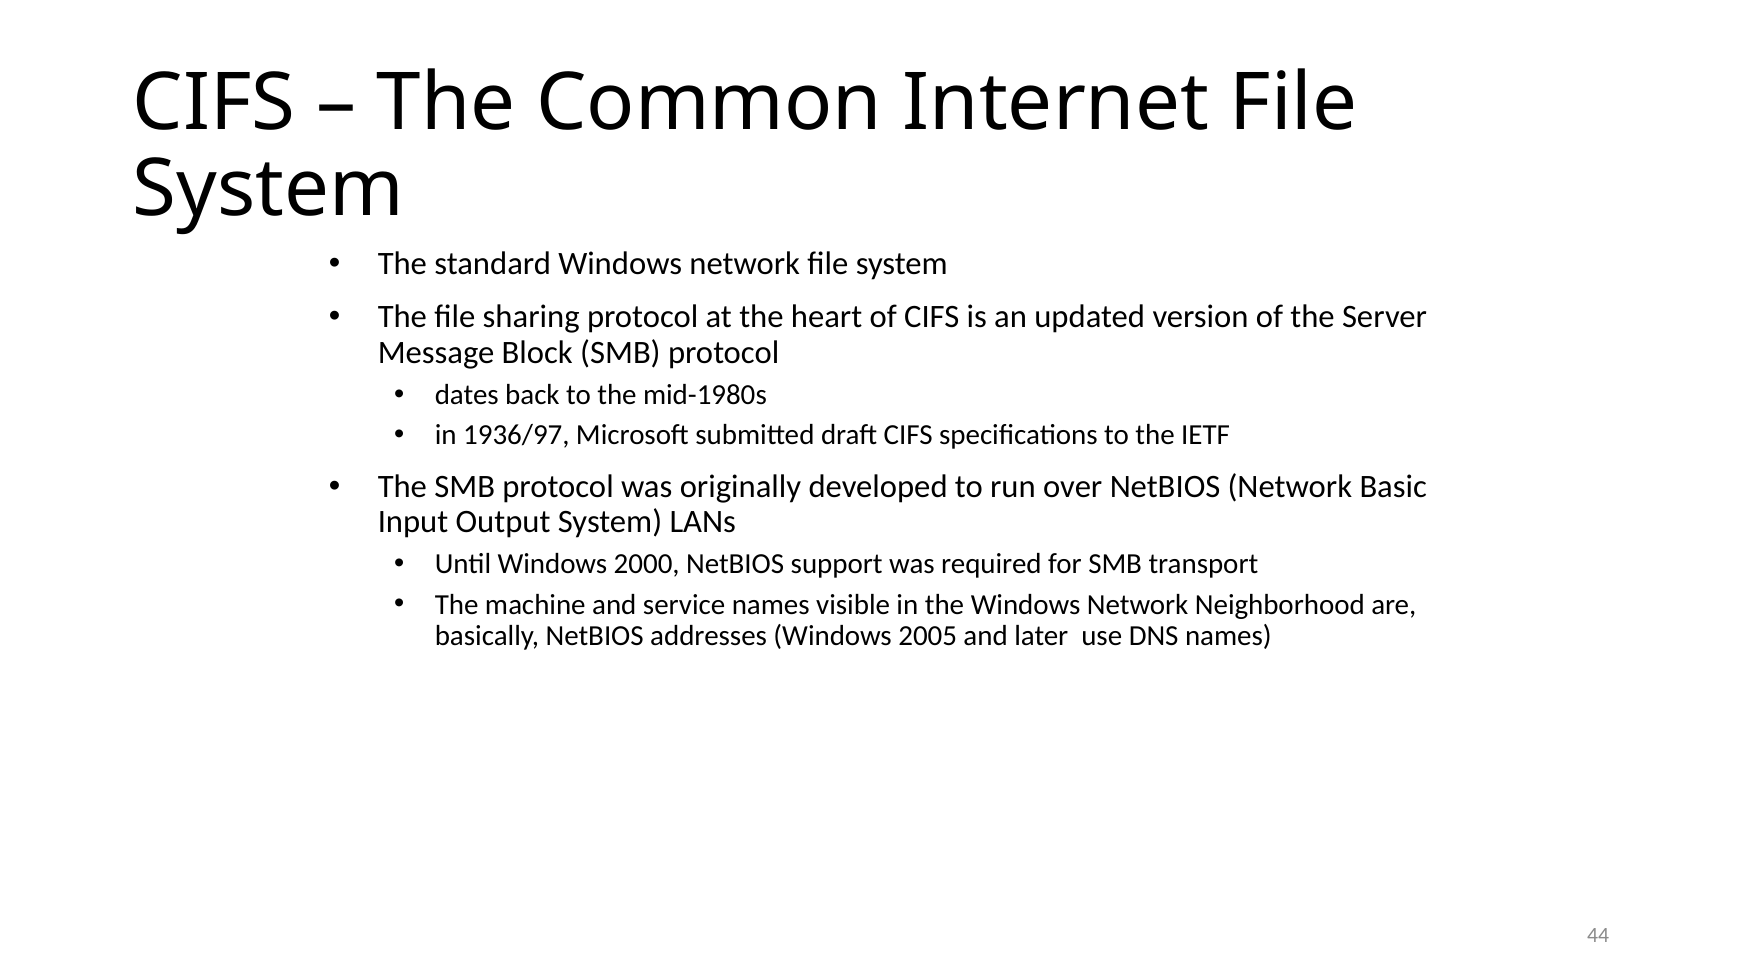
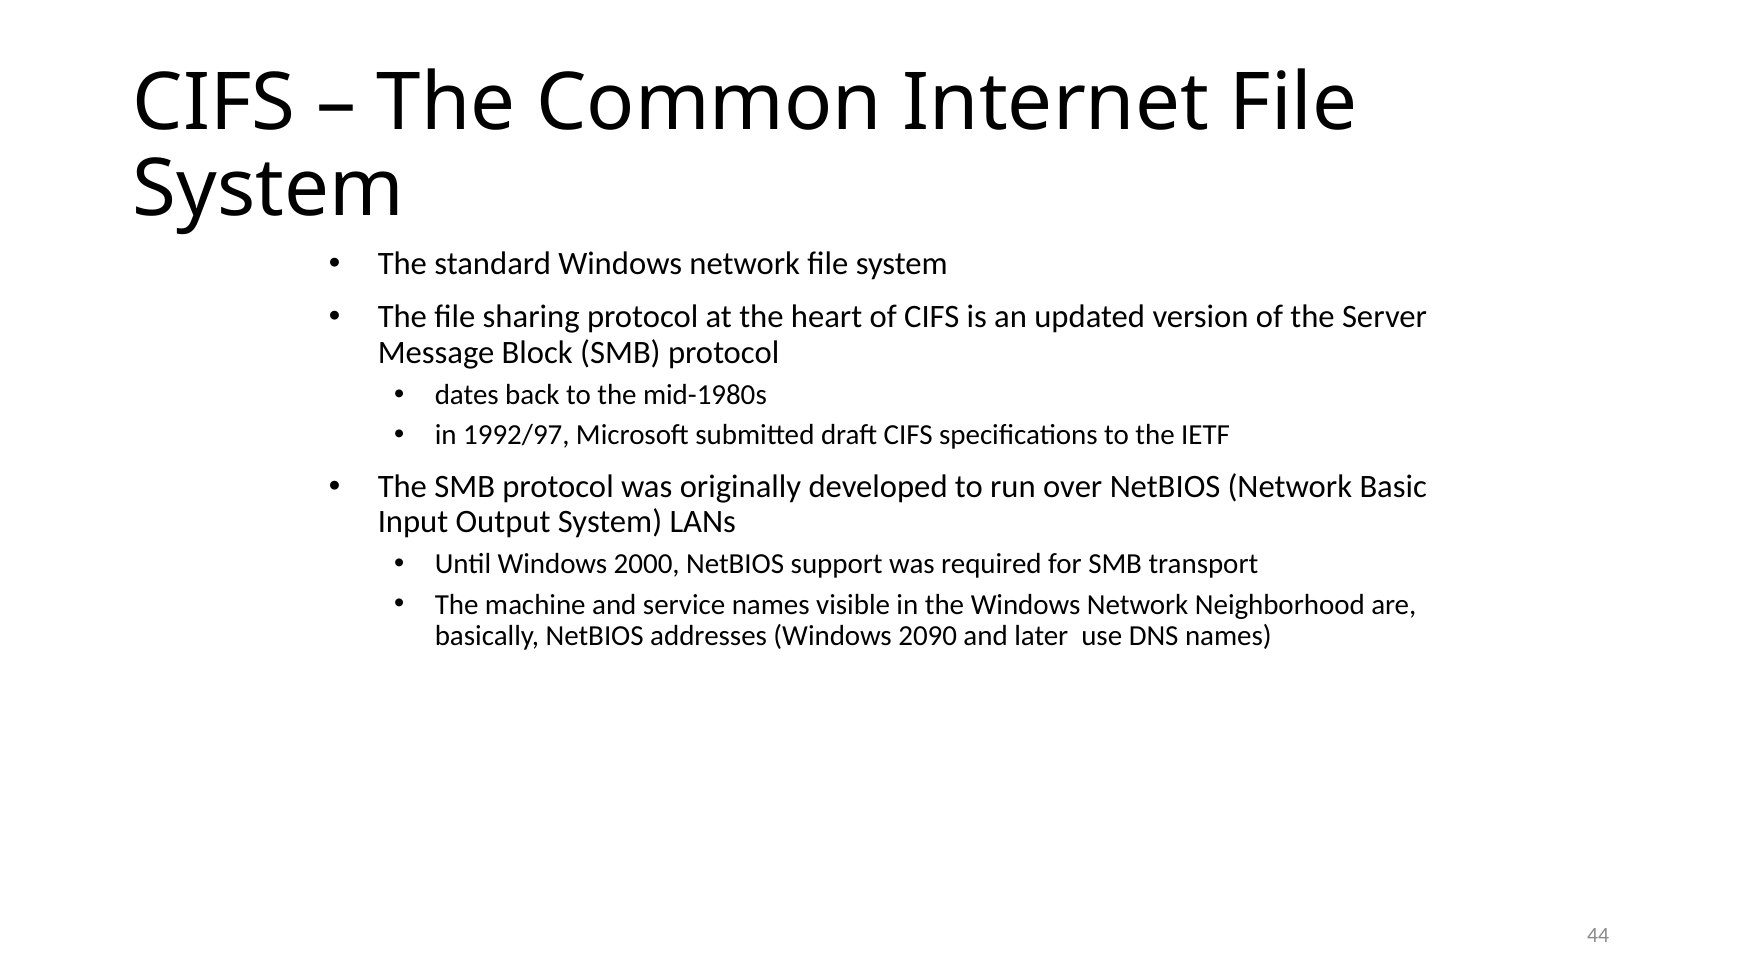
1936/97: 1936/97 -> 1992/97
2005: 2005 -> 2090
